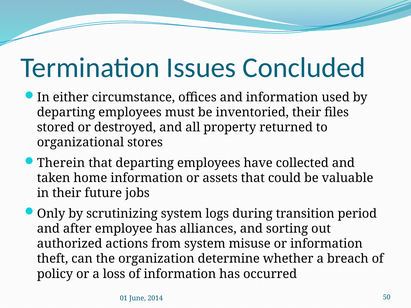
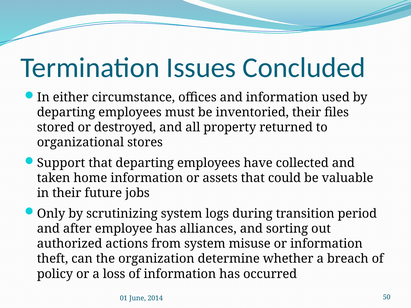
Therein: Therein -> Support
